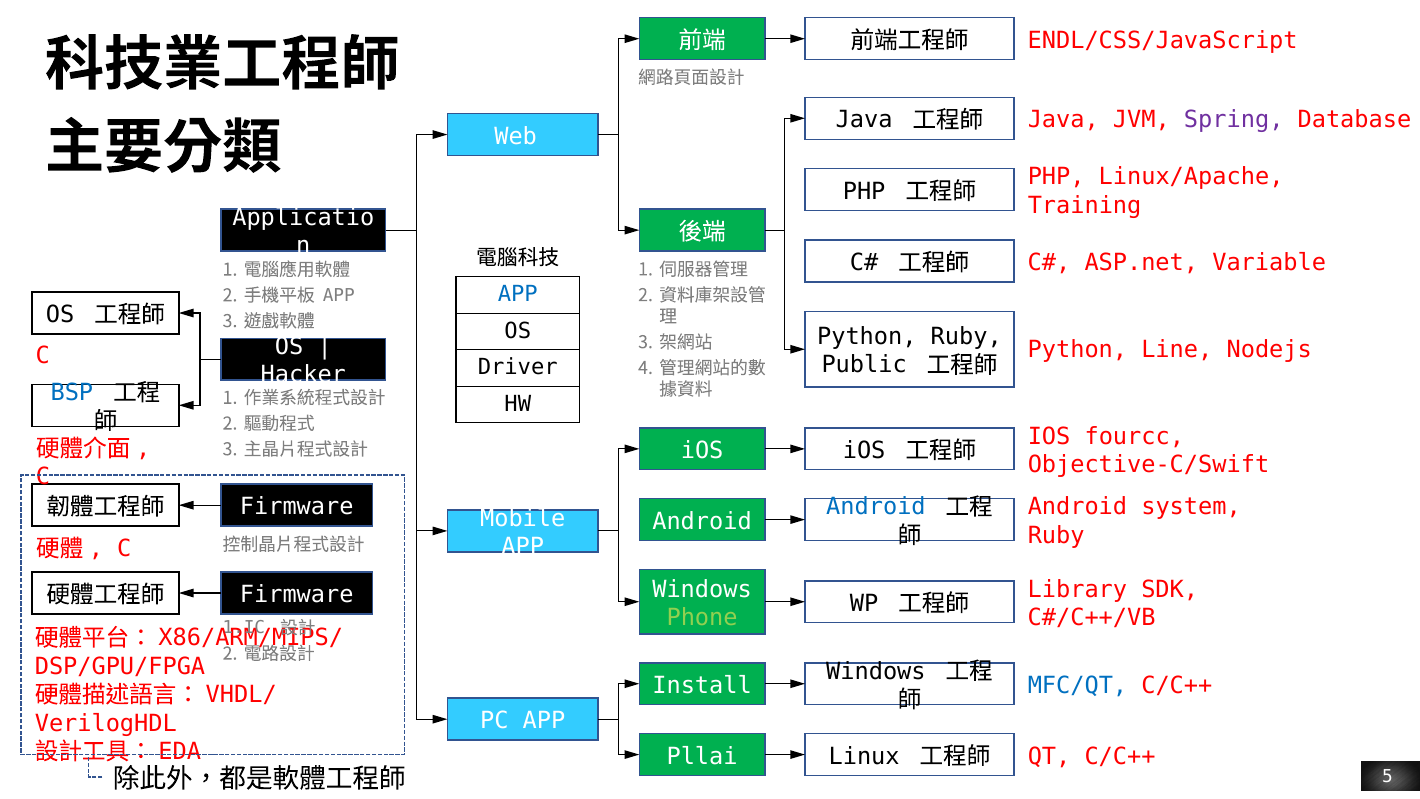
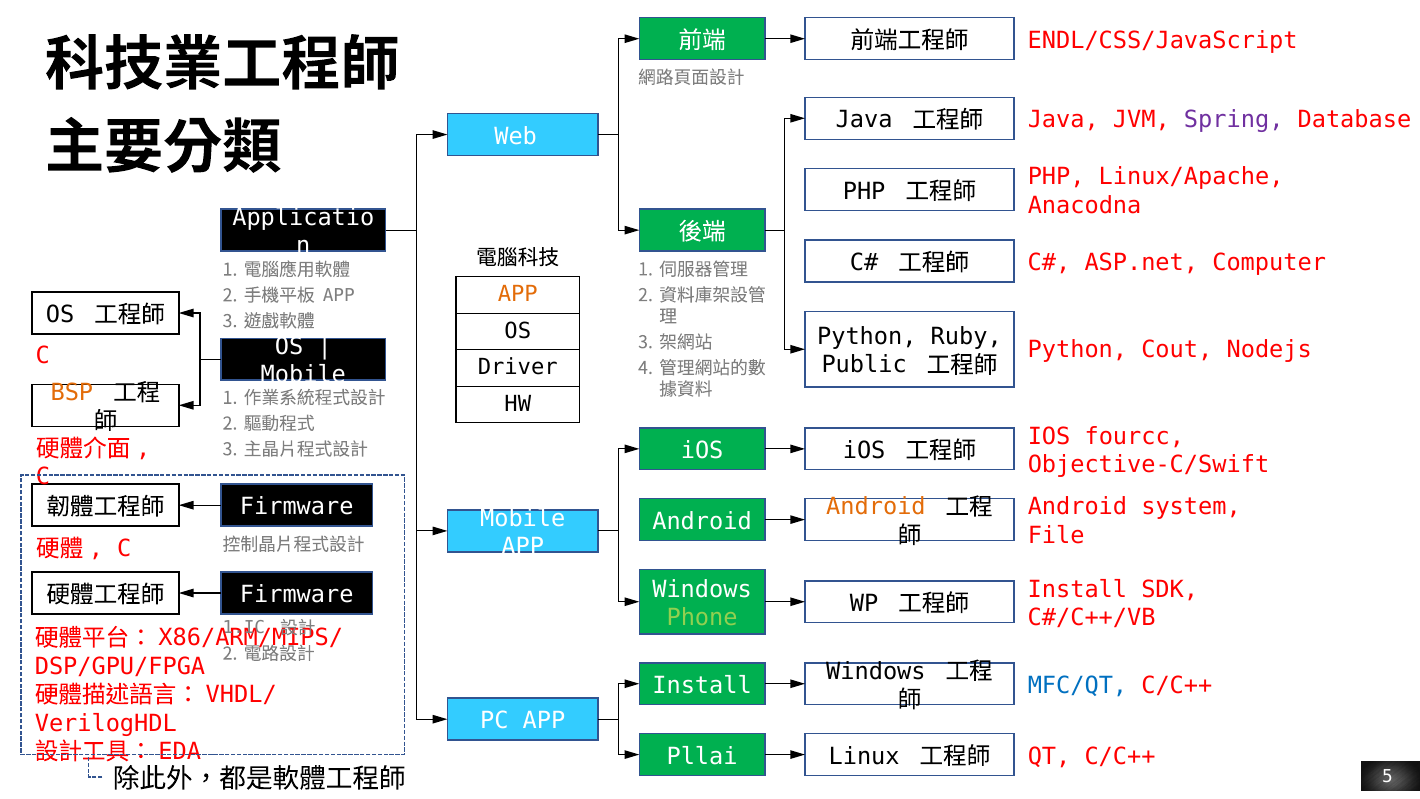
Training: Training -> Anacodna
Variable: Variable -> Computer
APP at (518, 294) colour: blue -> orange
Line: Line -> Cout
Hacker at (303, 375): Hacker -> Mobile
BSP colour: blue -> orange
Android at (876, 507) colour: blue -> orange
Ruby at (1056, 535): Ruby -> File
Library at (1077, 589): Library -> Install
